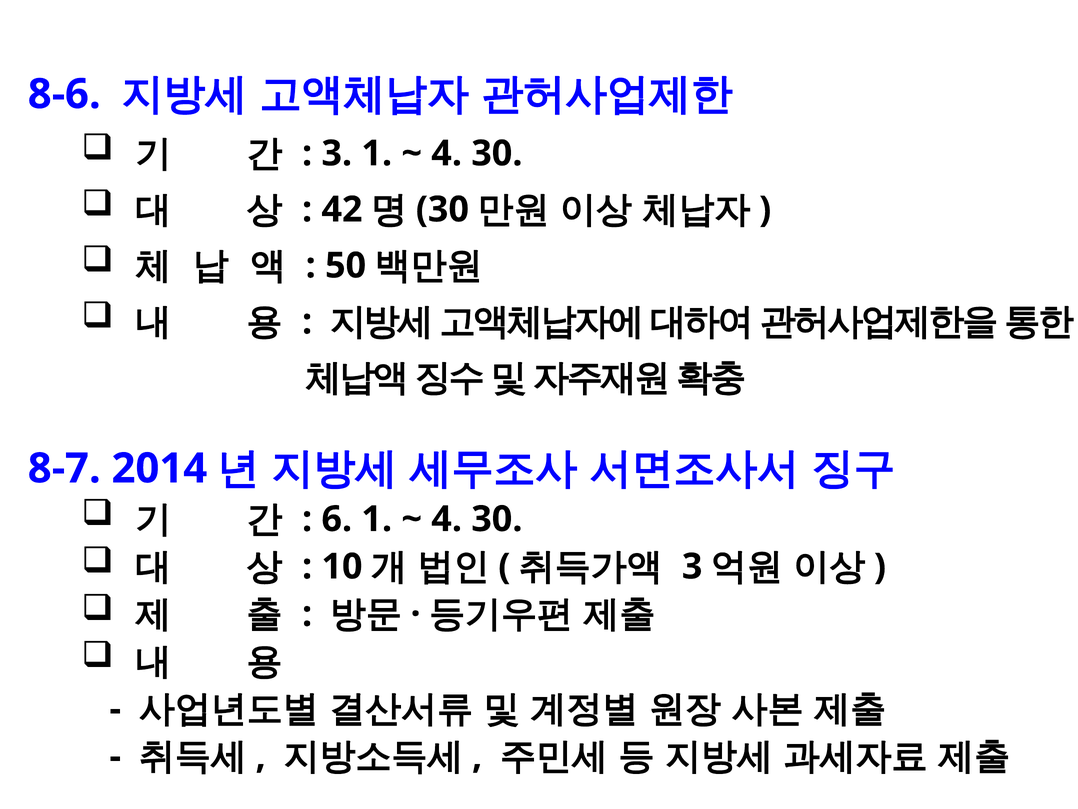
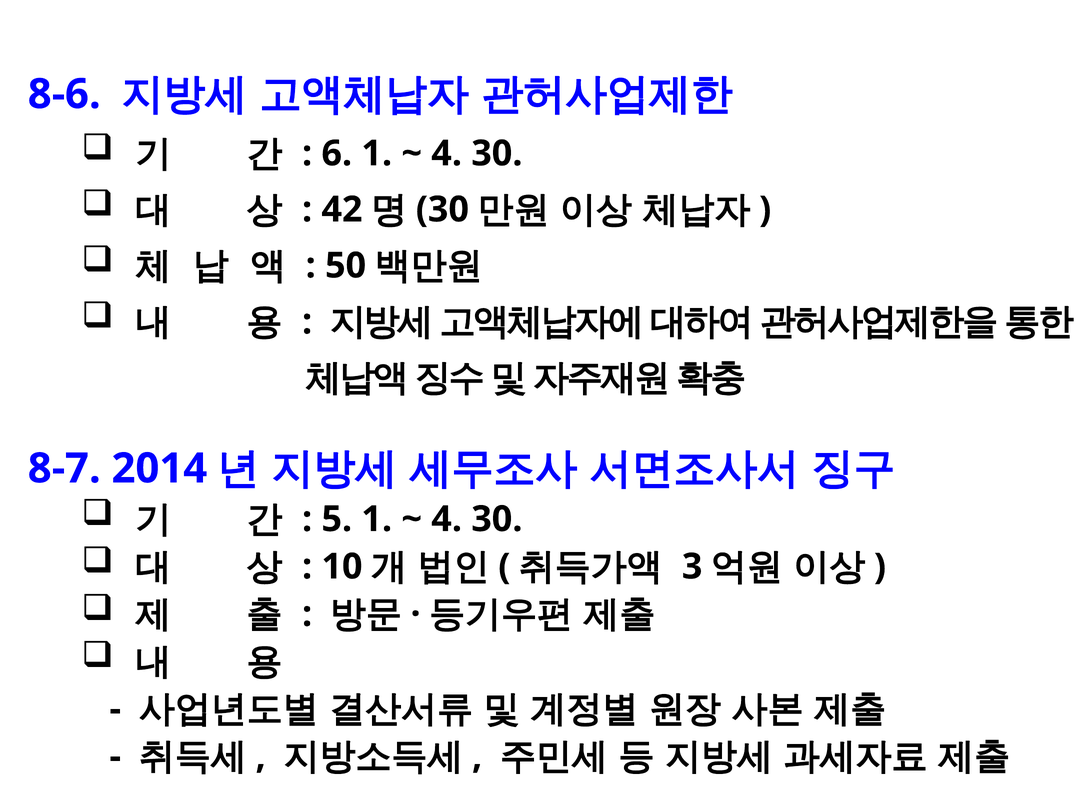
3 at (337, 153): 3 -> 6
6: 6 -> 5
